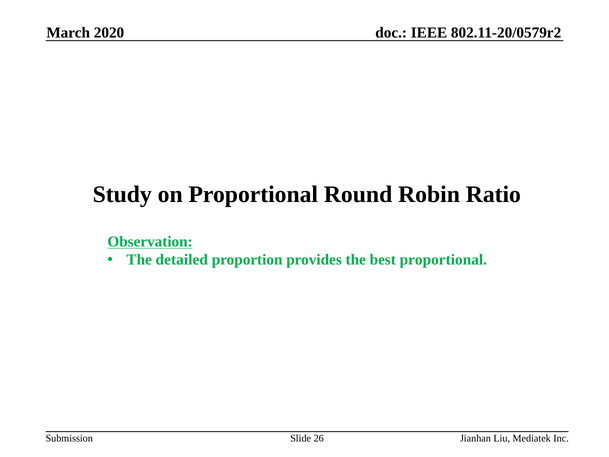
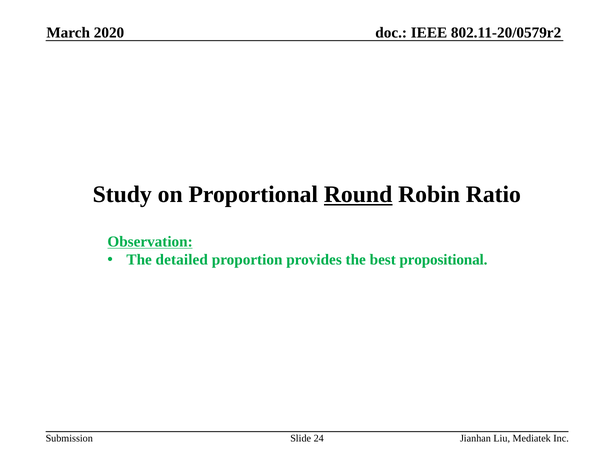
Round underline: none -> present
best proportional: proportional -> propositional
26: 26 -> 24
